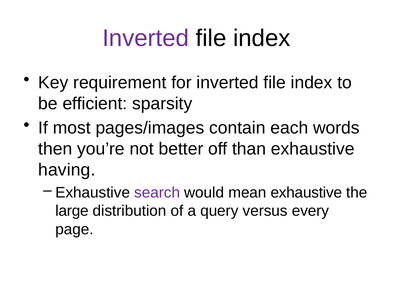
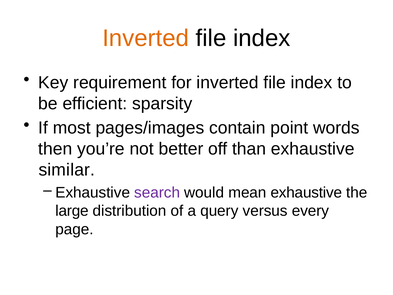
Inverted at (146, 38) colour: purple -> orange
each: each -> point
having: having -> similar
